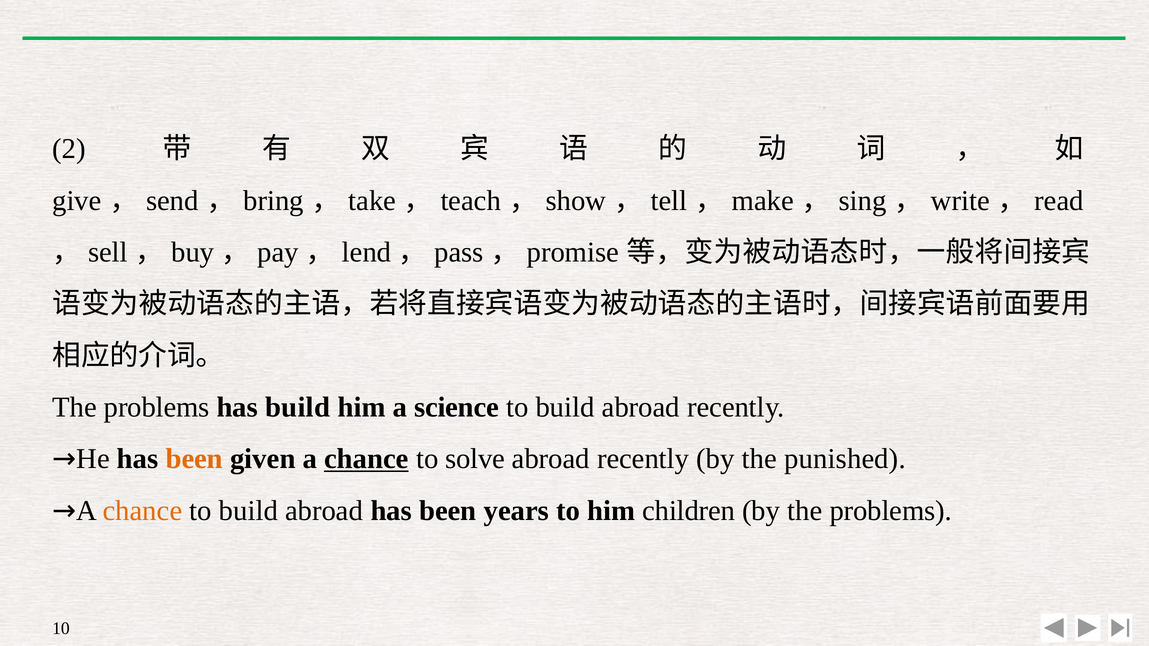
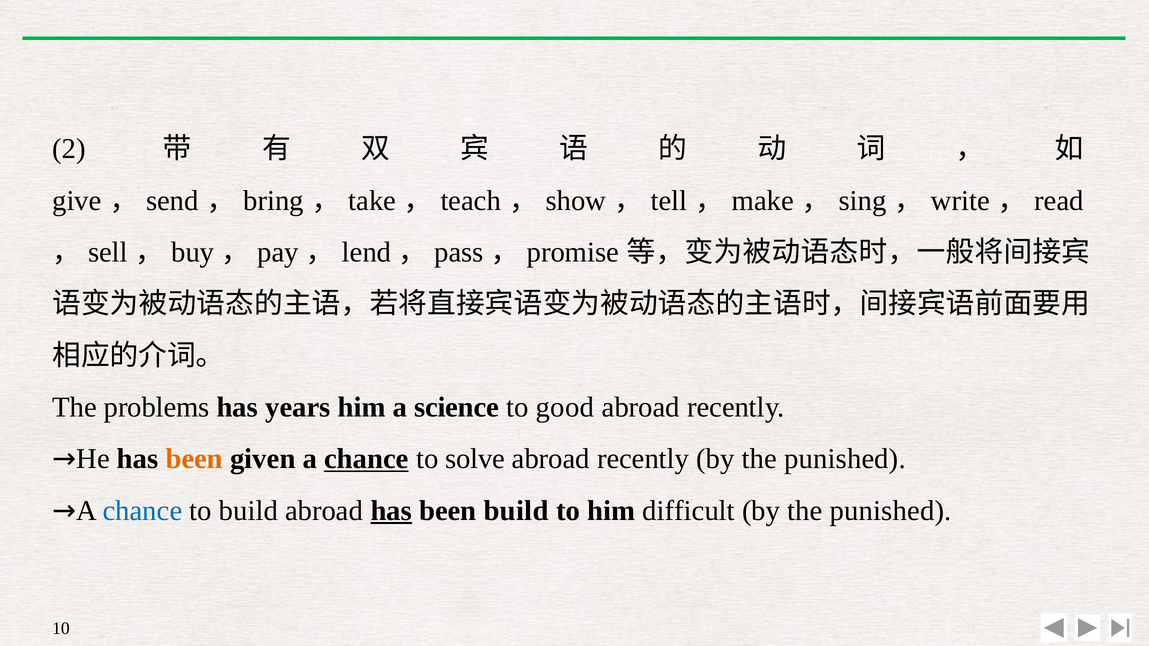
has build: build -> years
build at (565, 408): build -> good
chance at (142, 511) colour: orange -> blue
has at (391, 511) underline: none -> present
been years: years -> build
children: children -> difficult
problems at (891, 511): problems -> punished
